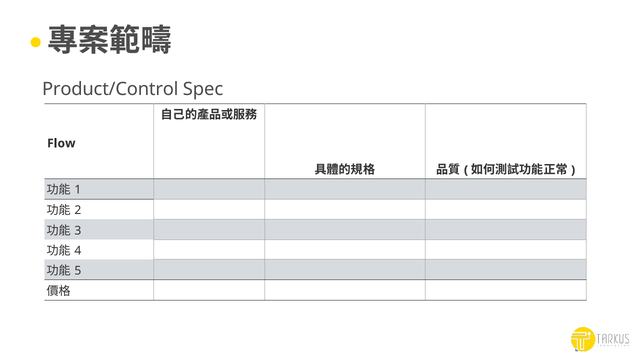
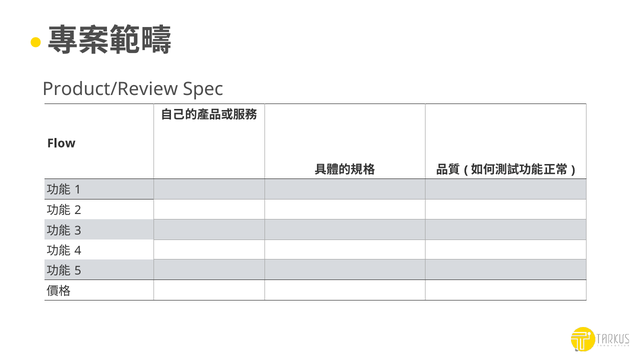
Product/Control: Product/Control -> Product/Review
